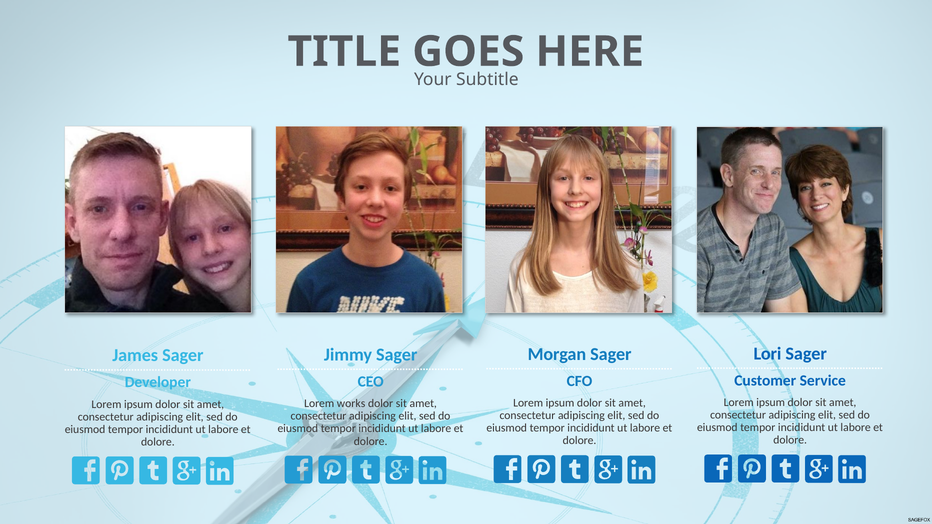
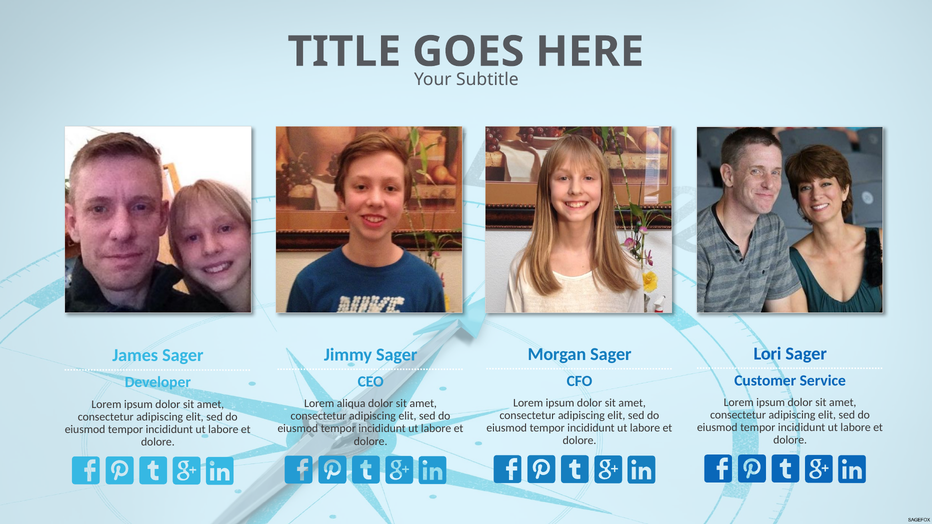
works: works -> aliqua
